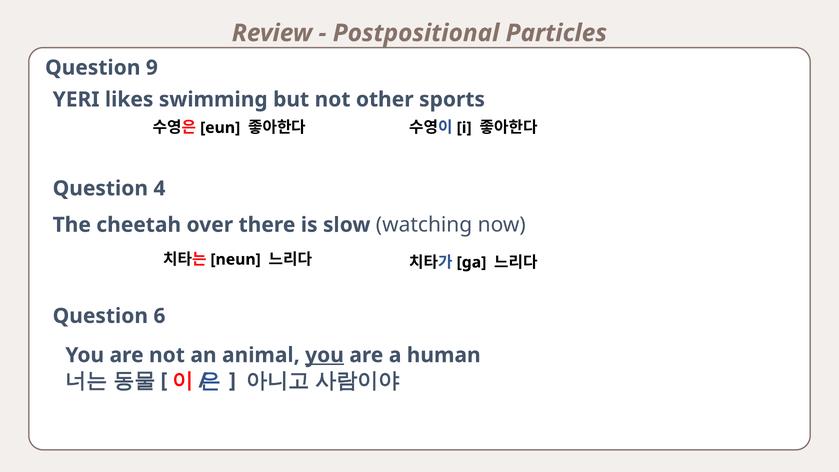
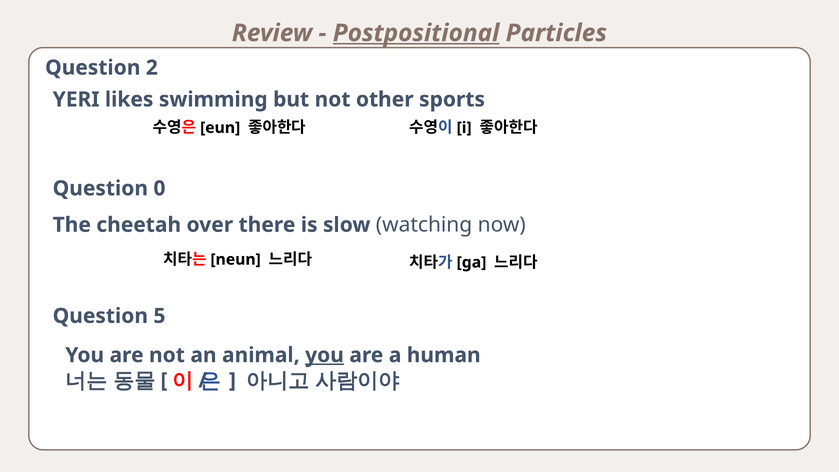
Postpositional underline: none -> present
9: 9 -> 2
4: 4 -> 0
6: 6 -> 5
